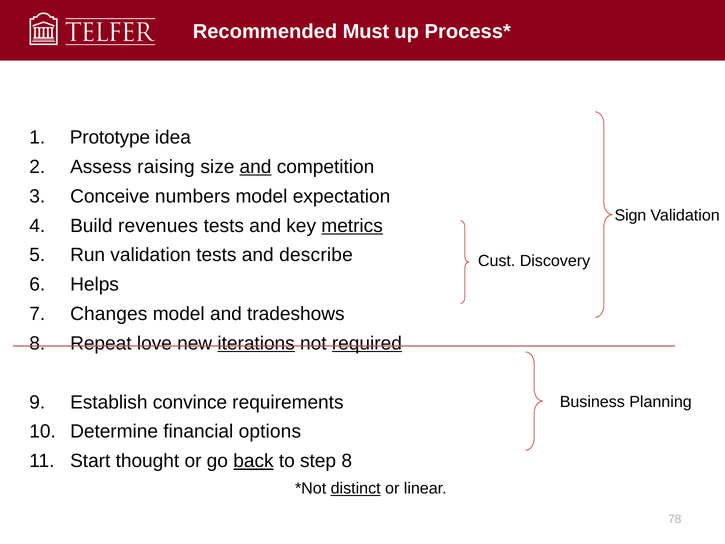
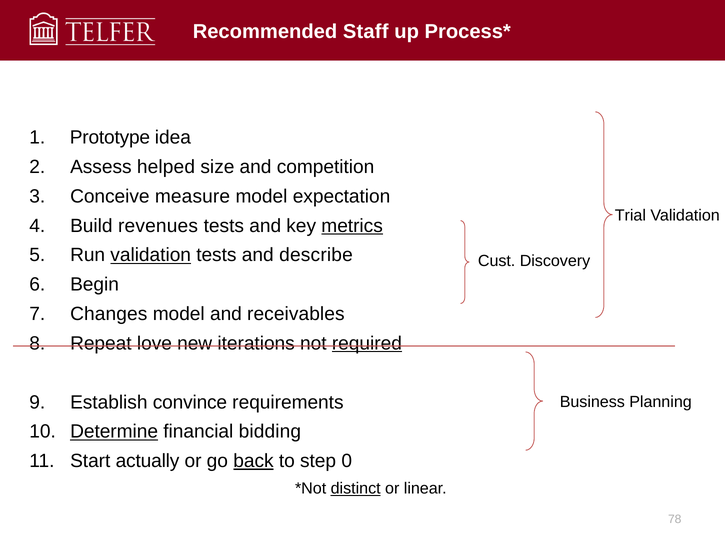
Must: Must -> Staff
raising: raising -> helped
and at (256, 167) underline: present -> none
numbers: numbers -> measure
Sign: Sign -> Trial
validation at (151, 255) underline: none -> present
Helps: Helps -> Begin
tradeshows: tradeshows -> receivables
iterations underline: present -> none
Determine underline: none -> present
options: options -> bidding
thought: thought -> actually
step 8: 8 -> 0
